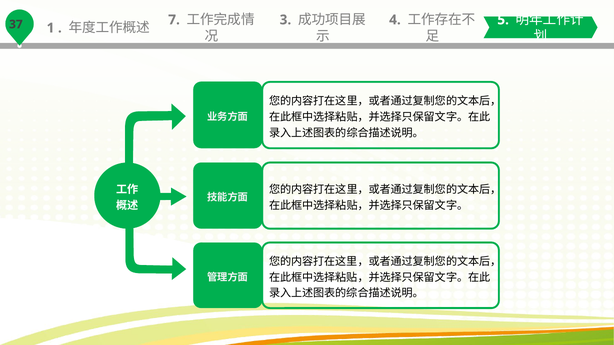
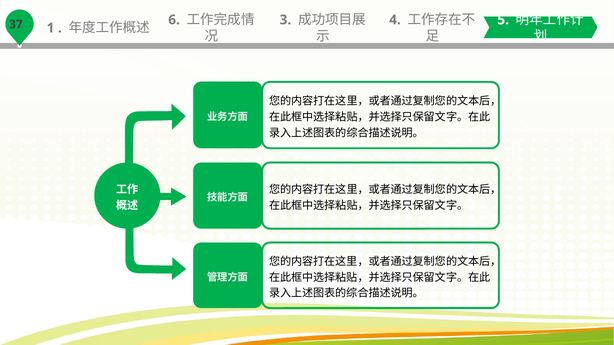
7: 7 -> 6
